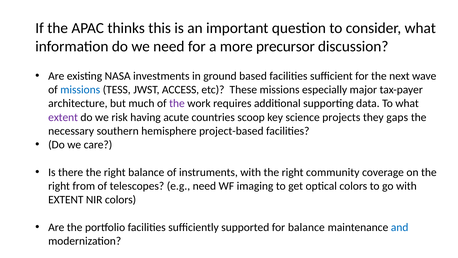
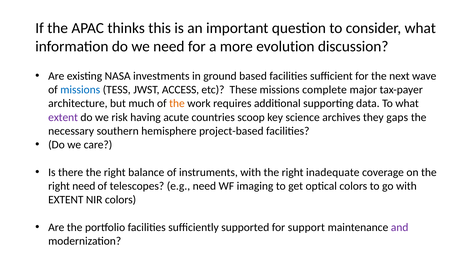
precursor: precursor -> evolution
especially: especially -> complete
the at (177, 103) colour: purple -> orange
projects: projects -> archives
community: community -> inadequate
right from: from -> need
for balance: balance -> support
and colour: blue -> purple
